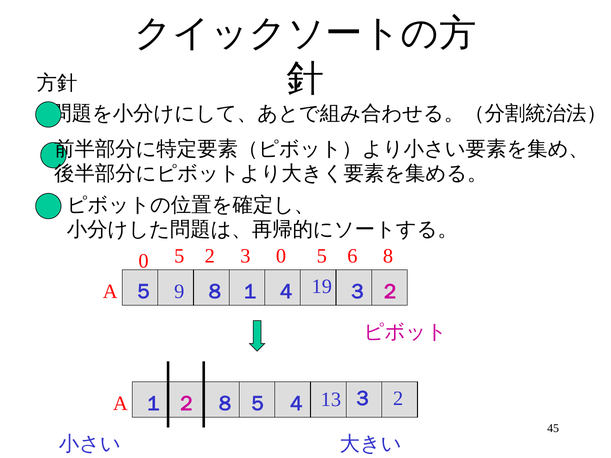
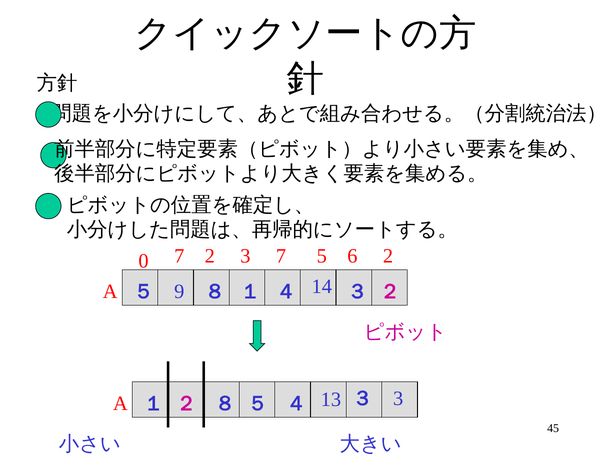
5 at (179, 256): 5 -> 7
3 0: 0 -> 7
5 8: 8 -> 2
19: 19 -> 14
13 2: 2 -> 3
